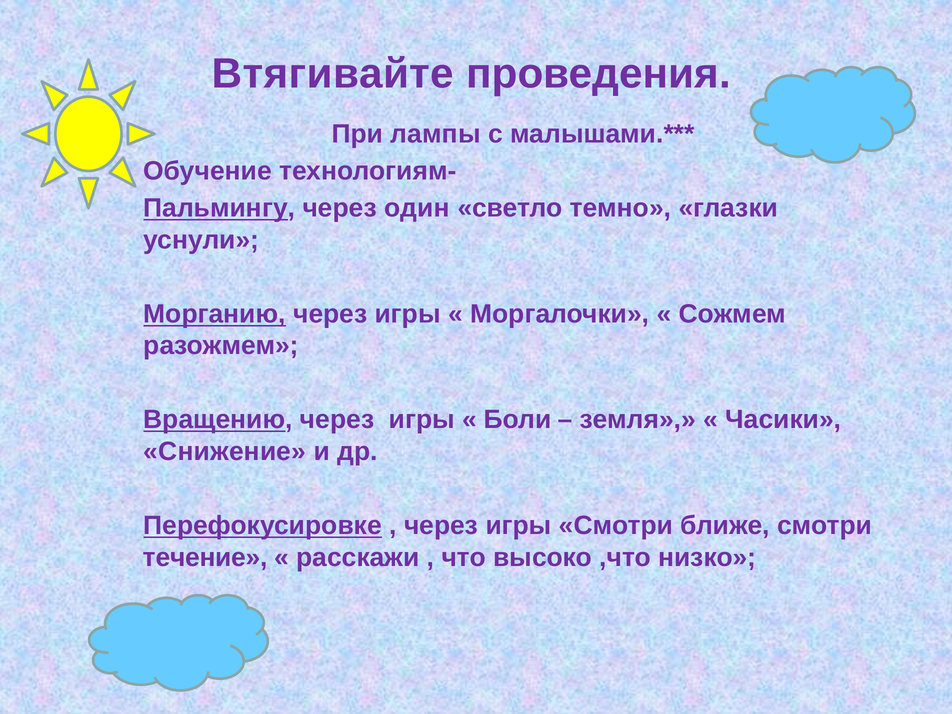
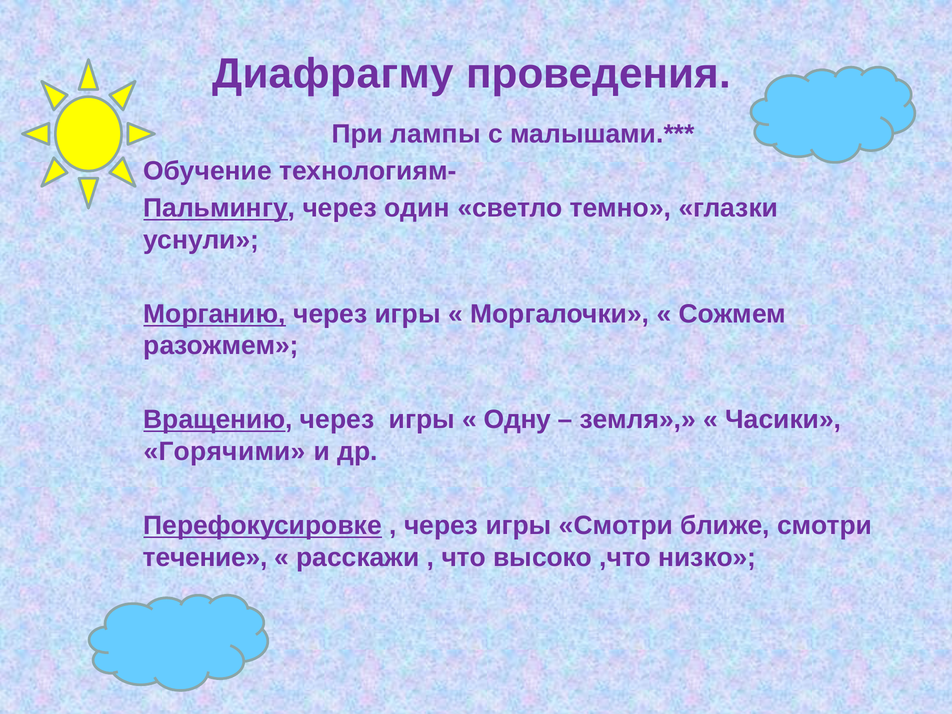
Втягивайте: Втягивайте -> Диафрагму
Боли: Боли -> Одну
Снижение: Снижение -> Горячими
